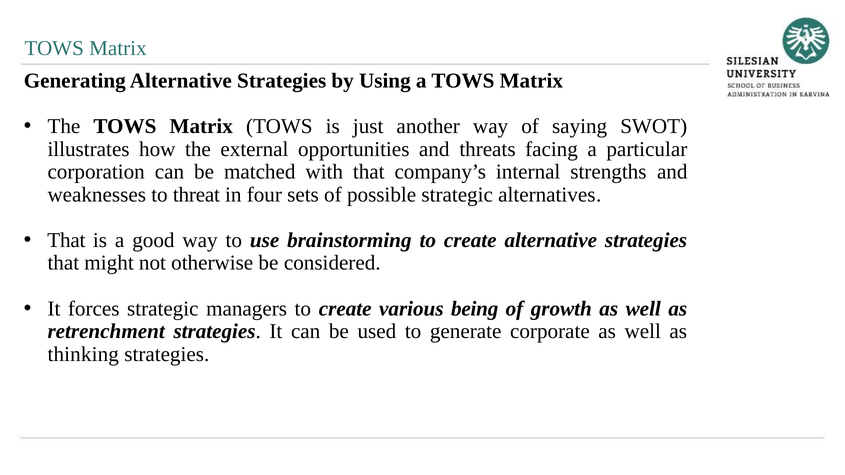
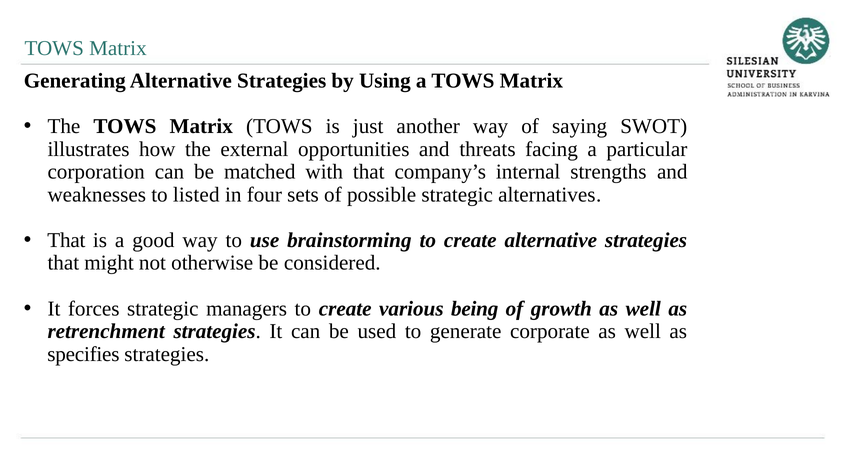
threat: threat -> listed
thinking: thinking -> specifies
